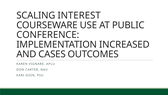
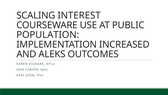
CONFERENCE: CONFERENCE -> POPULATION
CASES: CASES -> ALEKS
